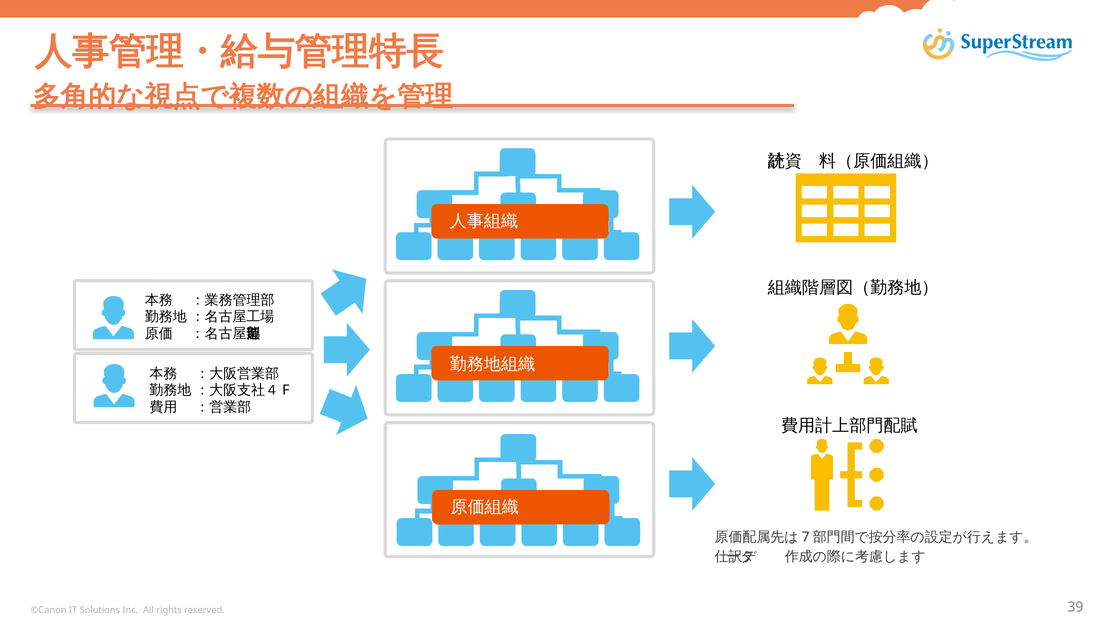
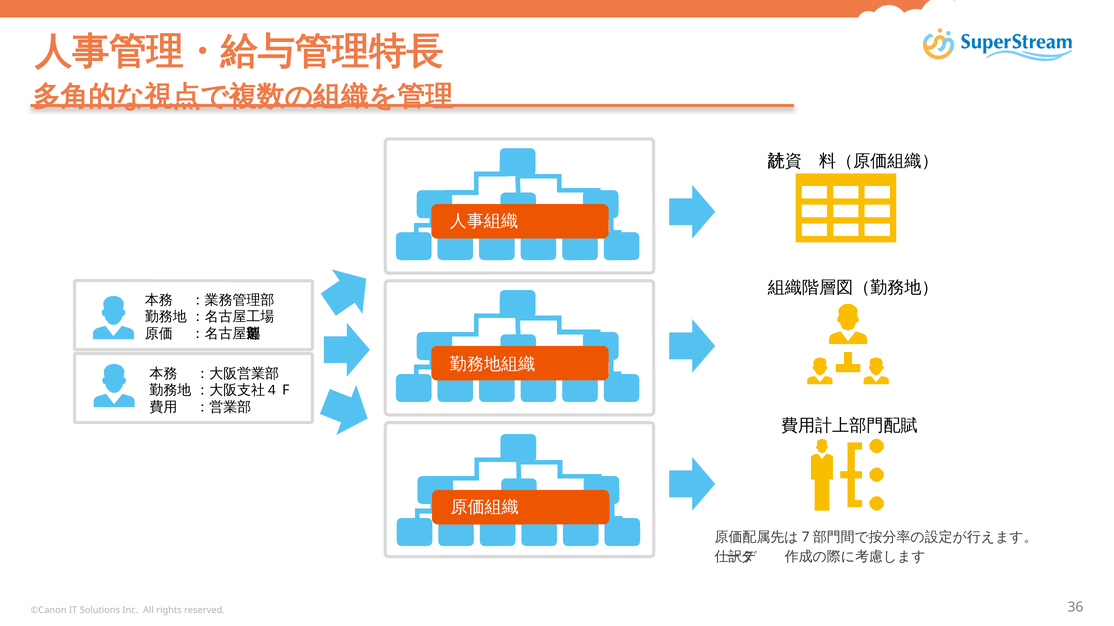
39: 39 -> 36
